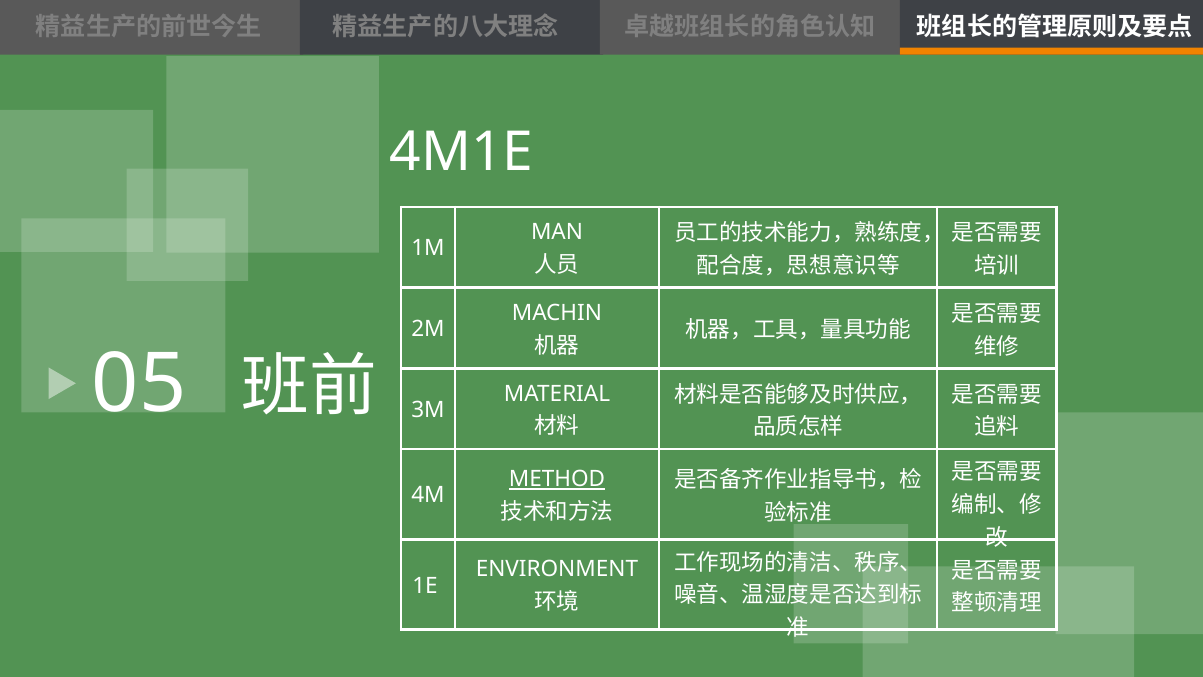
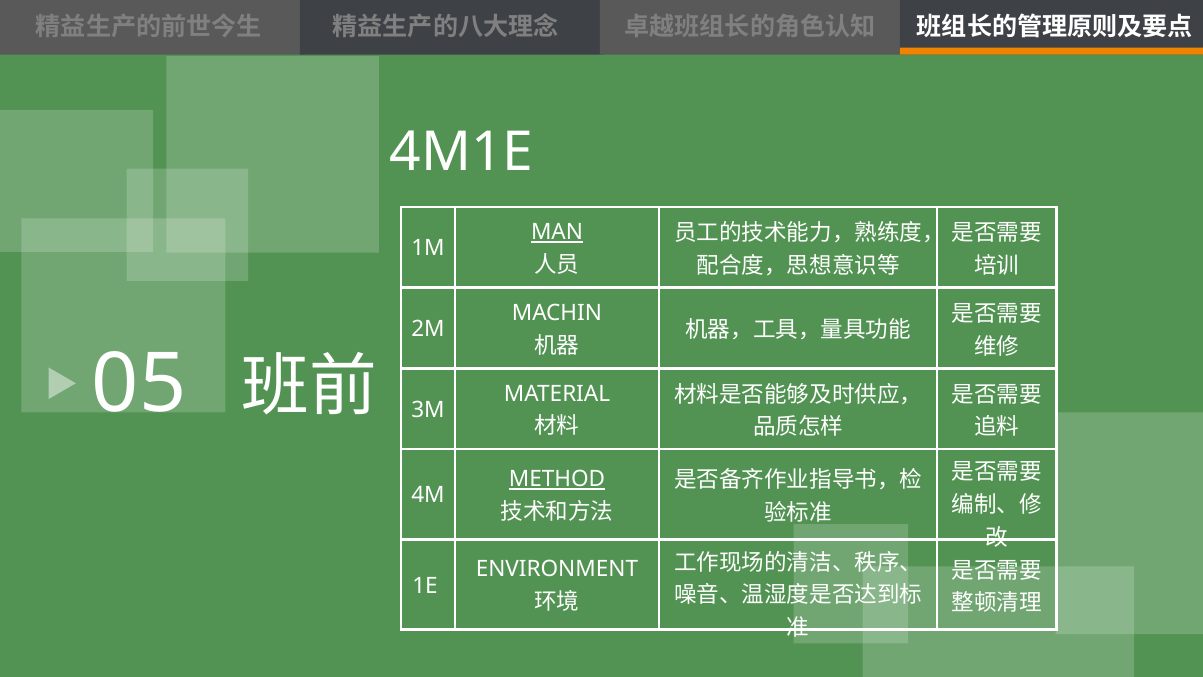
MAN underline: none -> present
